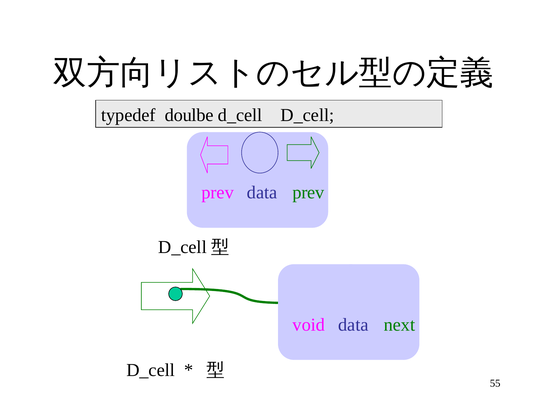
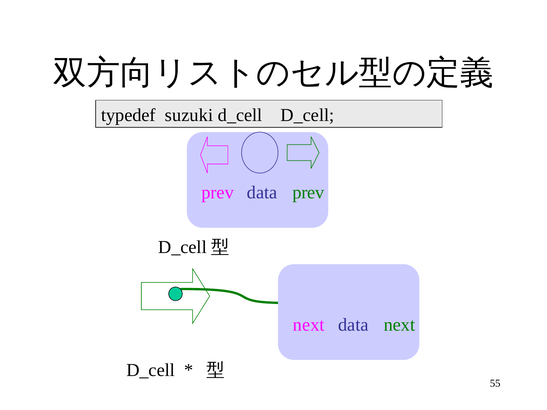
doulbe: doulbe -> suzuki
void at (309, 325): void -> next
